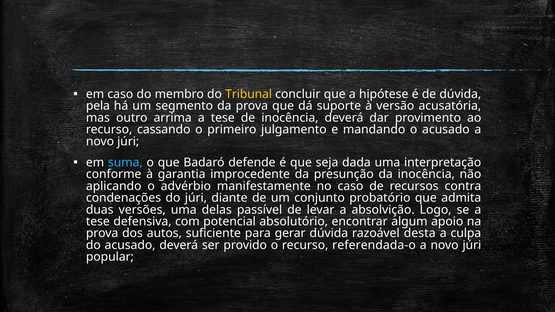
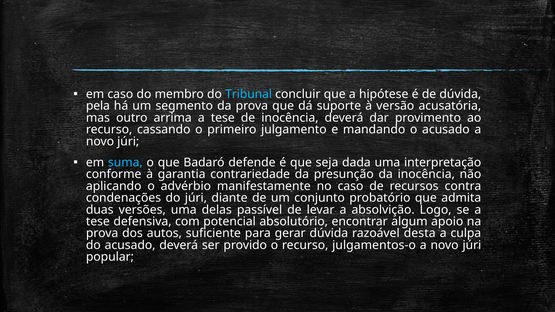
Tribunal colour: yellow -> light blue
improcedente: improcedente -> contrariedade
referendada-o: referendada-o -> julgamentos-o
